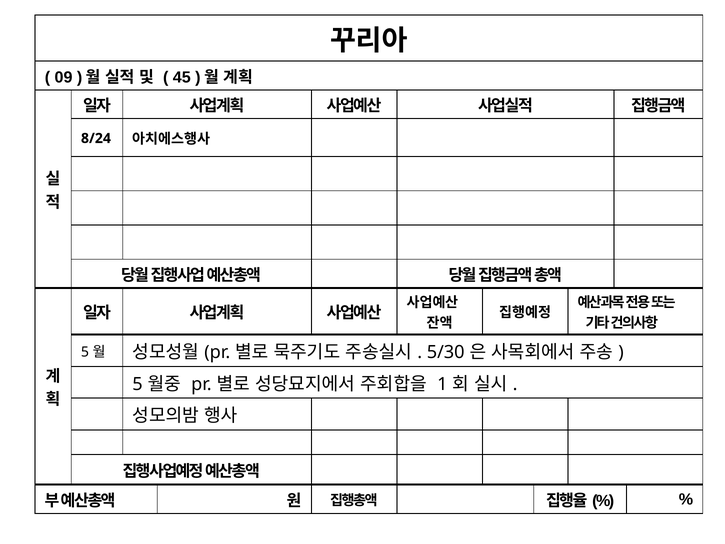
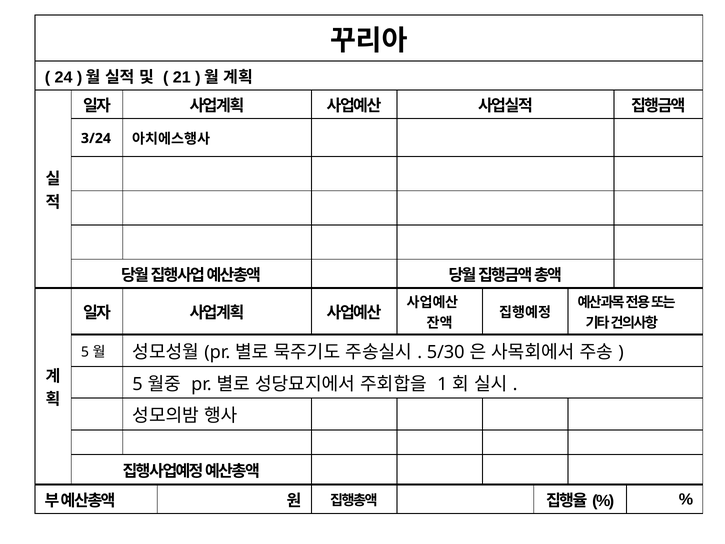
09: 09 -> 24
45: 45 -> 21
8/24: 8/24 -> 3/24
